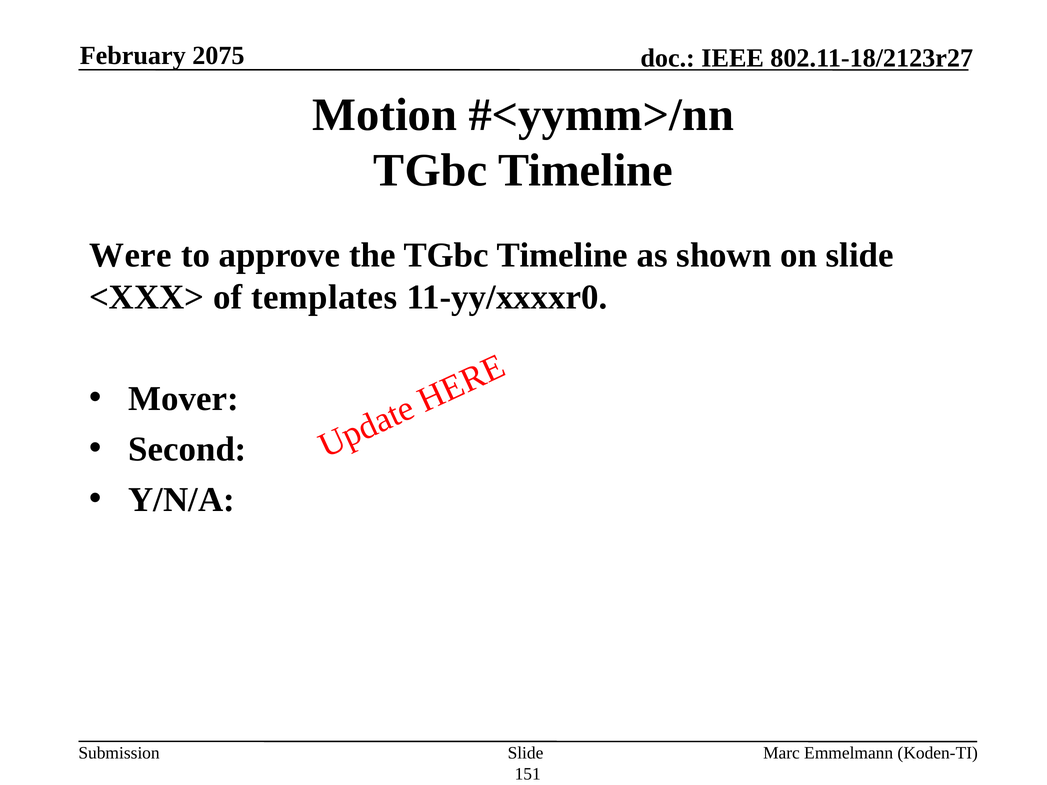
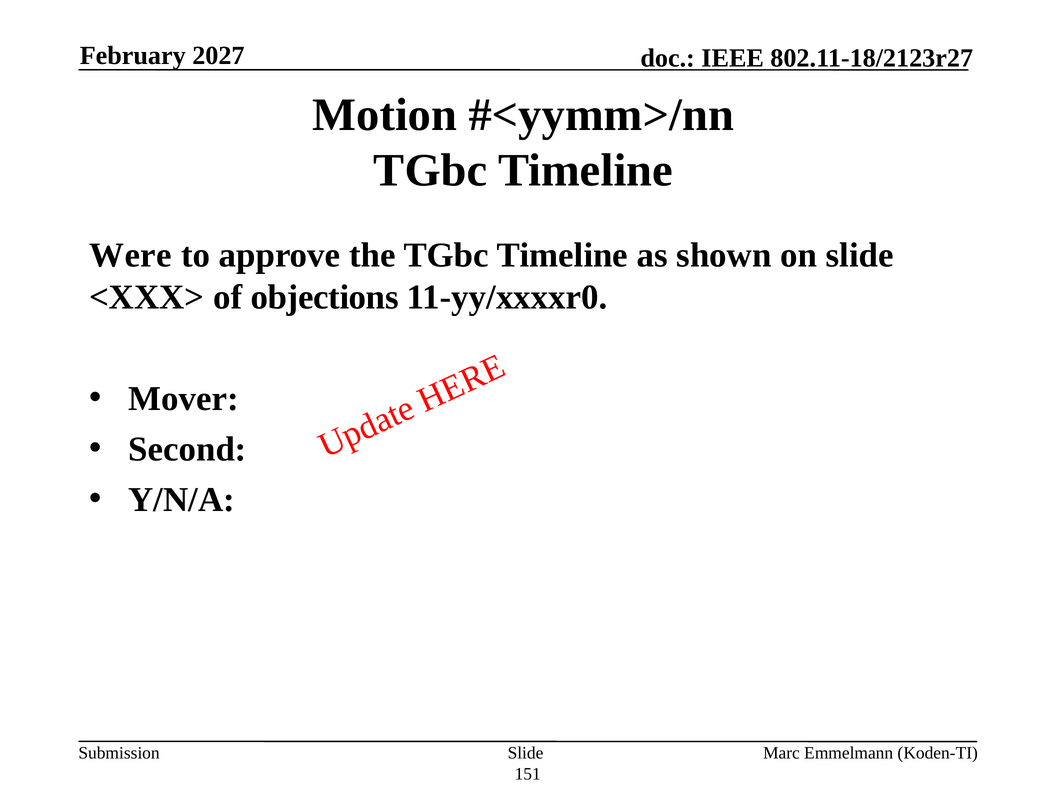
2075: 2075 -> 2027
templates: templates -> objections
